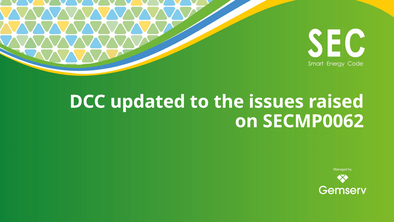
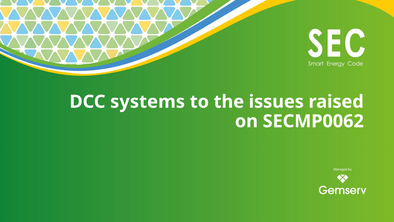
updated: updated -> systems
